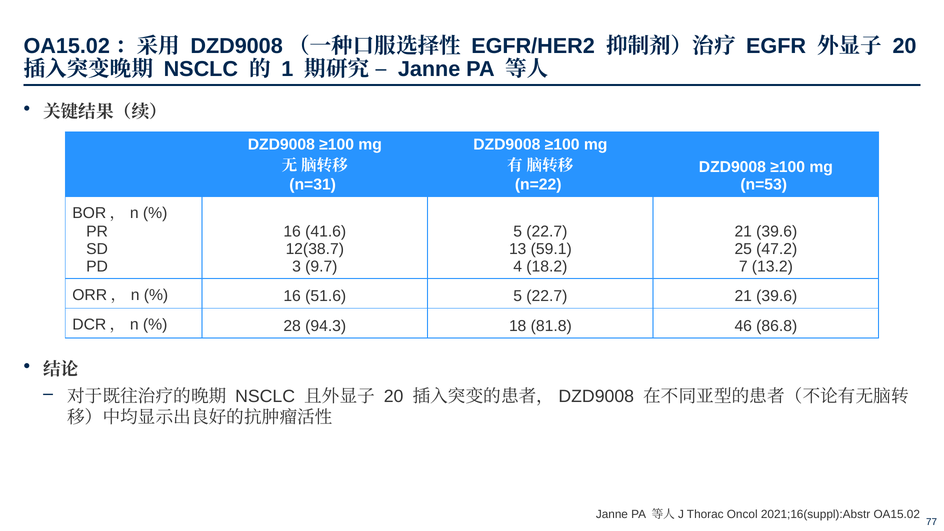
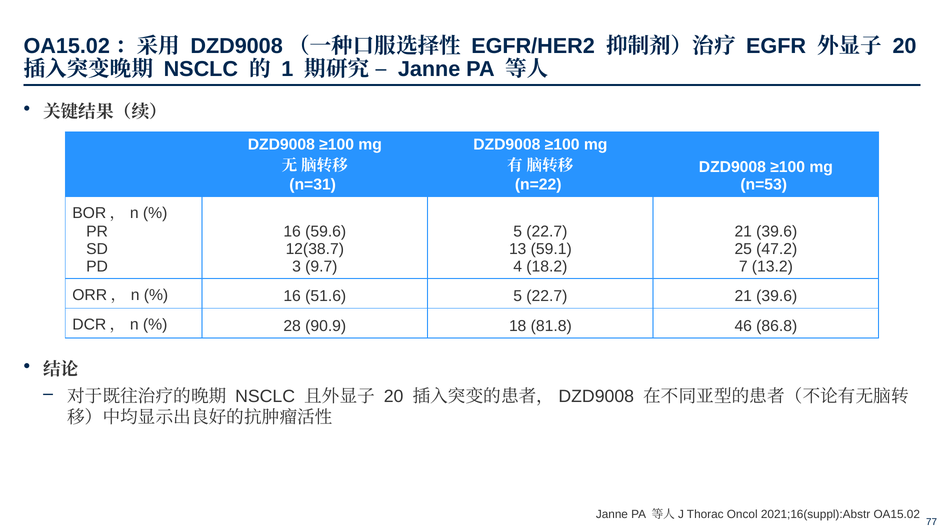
41.6: 41.6 -> 59.6
94.3: 94.3 -> 90.9
